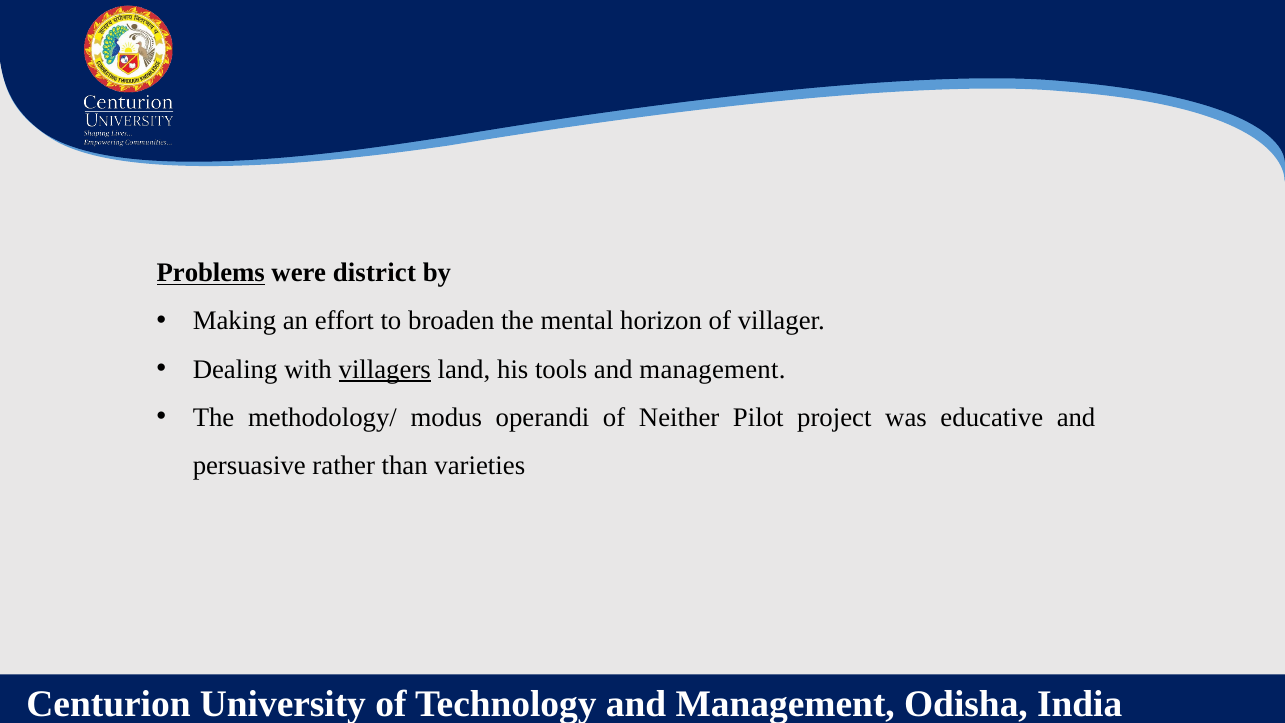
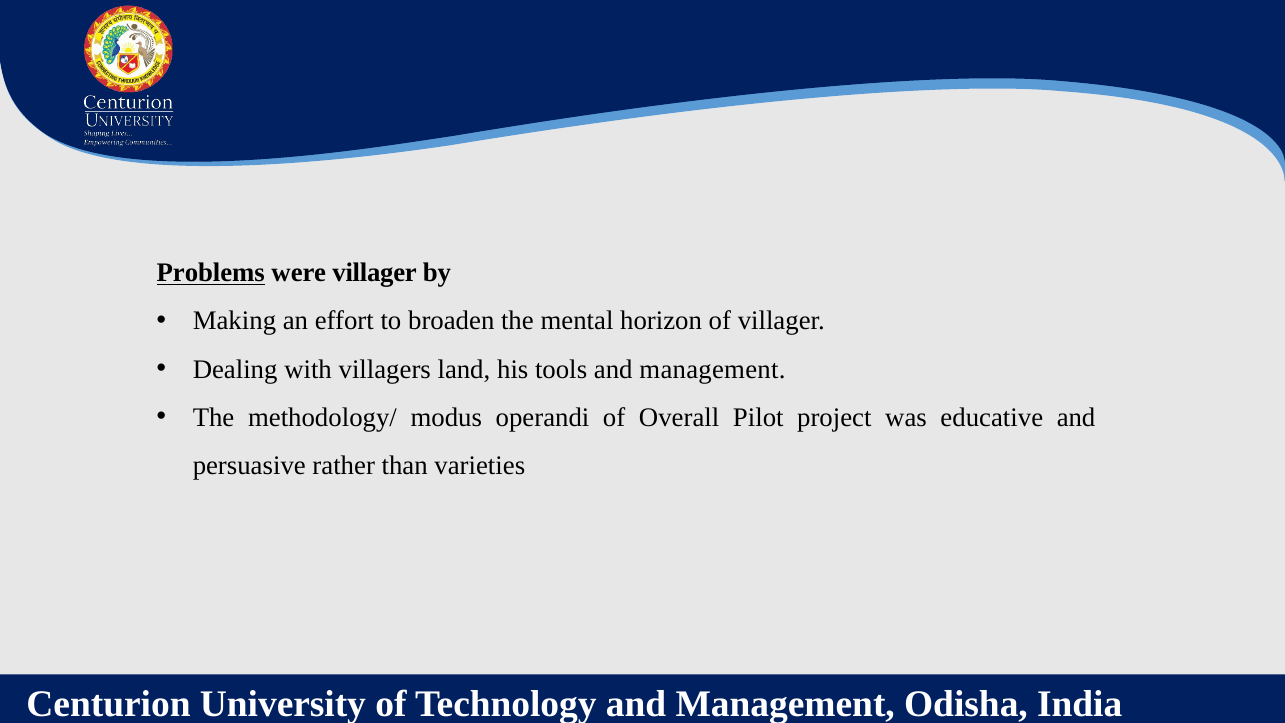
were district: district -> villager
villagers underline: present -> none
Neither: Neither -> Overall
